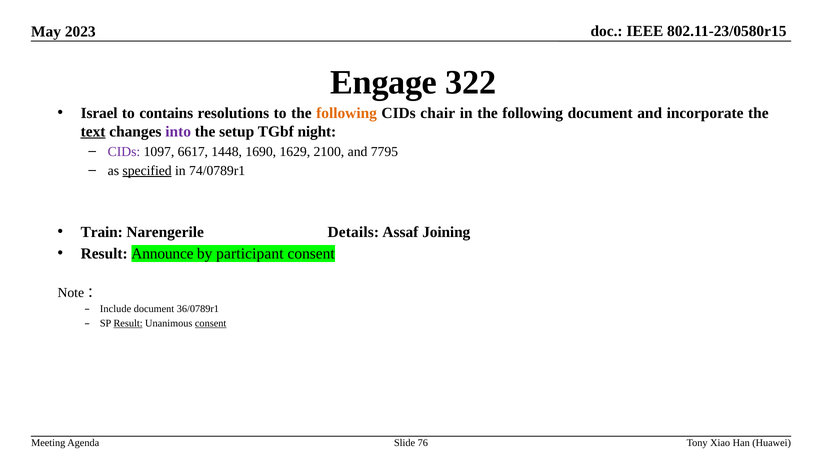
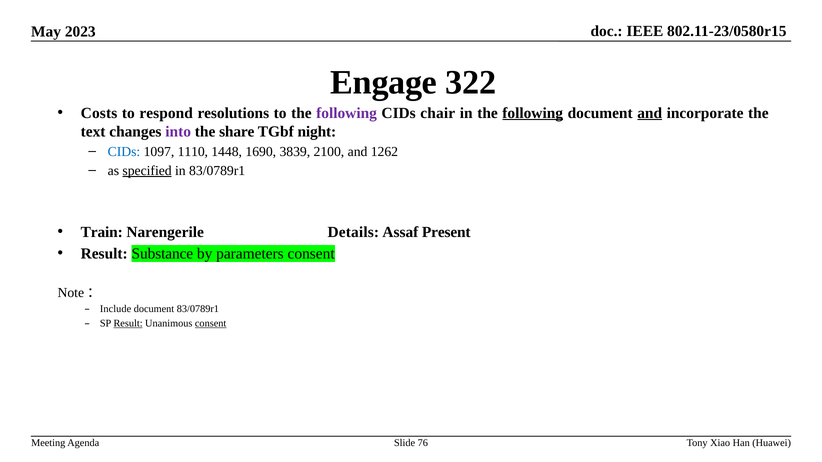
Israel: Israel -> Costs
contains: contains -> respond
following at (347, 113) colour: orange -> purple
following at (533, 113) underline: none -> present
and at (650, 113) underline: none -> present
text underline: present -> none
setup: setup -> share
CIDs at (124, 152) colour: purple -> blue
6617: 6617 -> 1110
1629: 1629 -> 3839
7795: 7795 -> 1262
in 74/0789r1: 74/0789r1 -> 83/0789r1
Joining: Joining -> Present
Announce: Announce -> Substance
participant: participant -> parameters
document 36/0789r1: 36/0789r1 -> 83/0789r1
